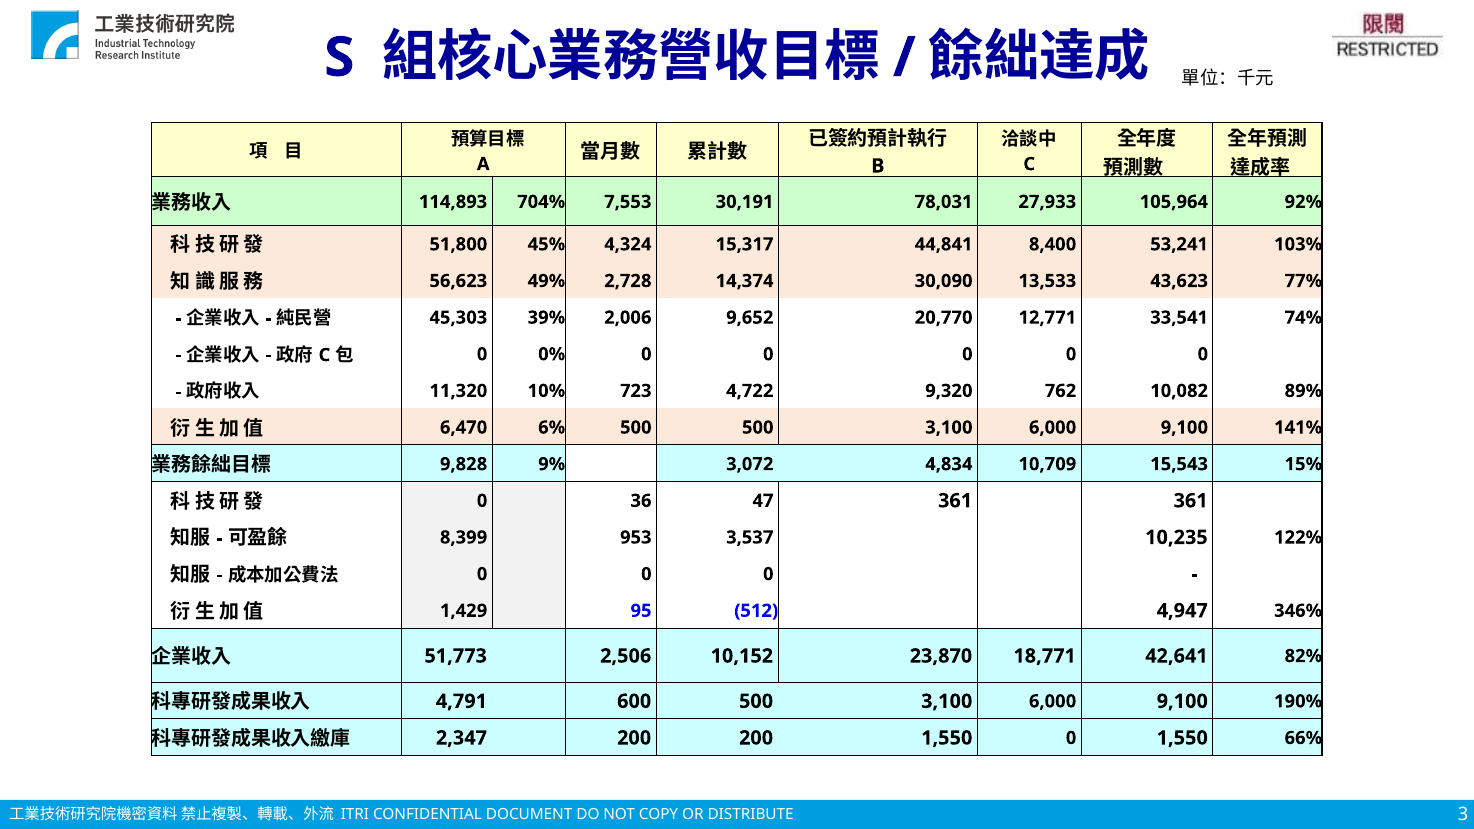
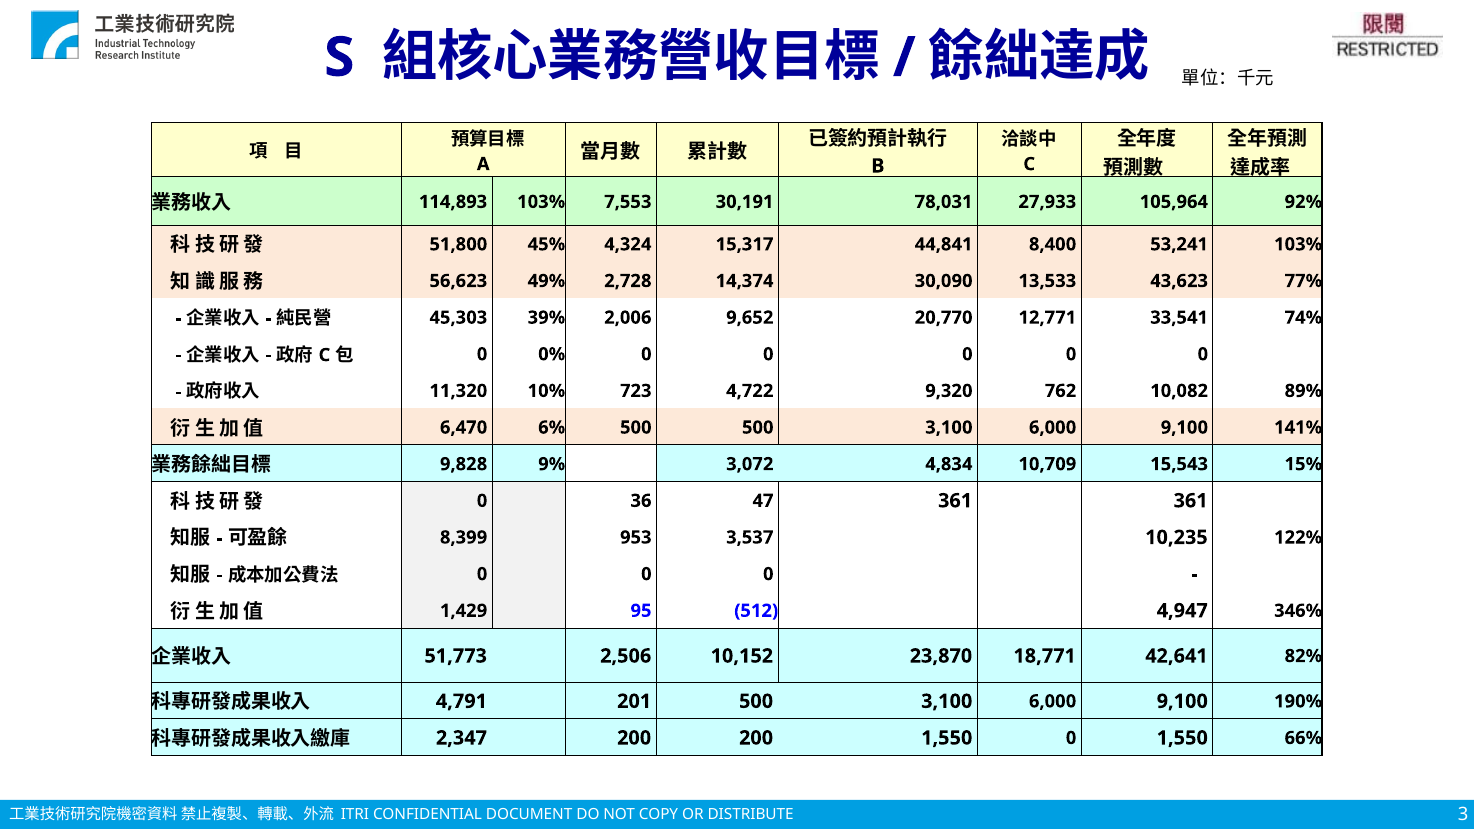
114,893 704%: 704% -> 103%
600: 600 -> 201
